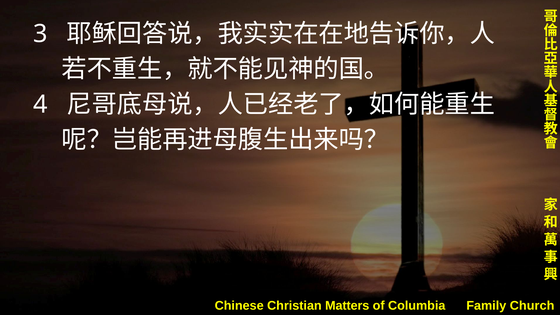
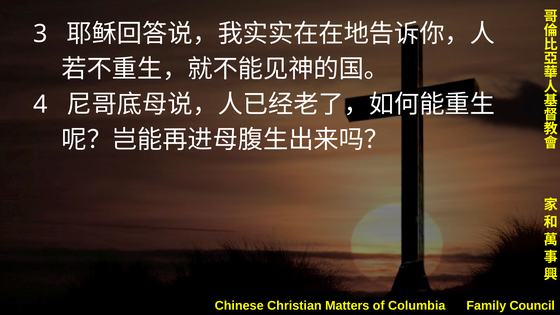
Church: Church -> Council
